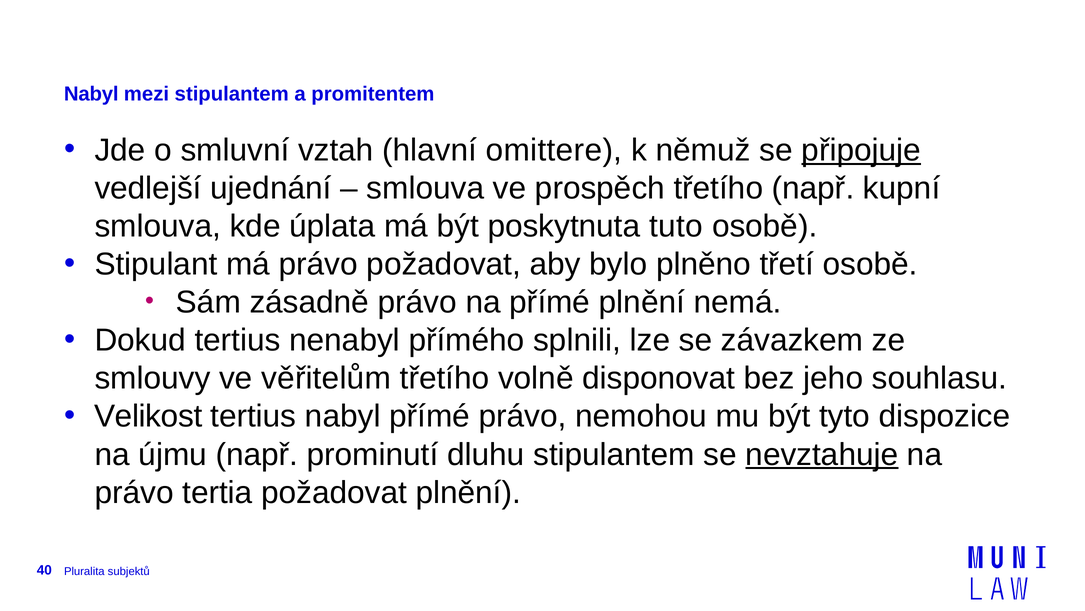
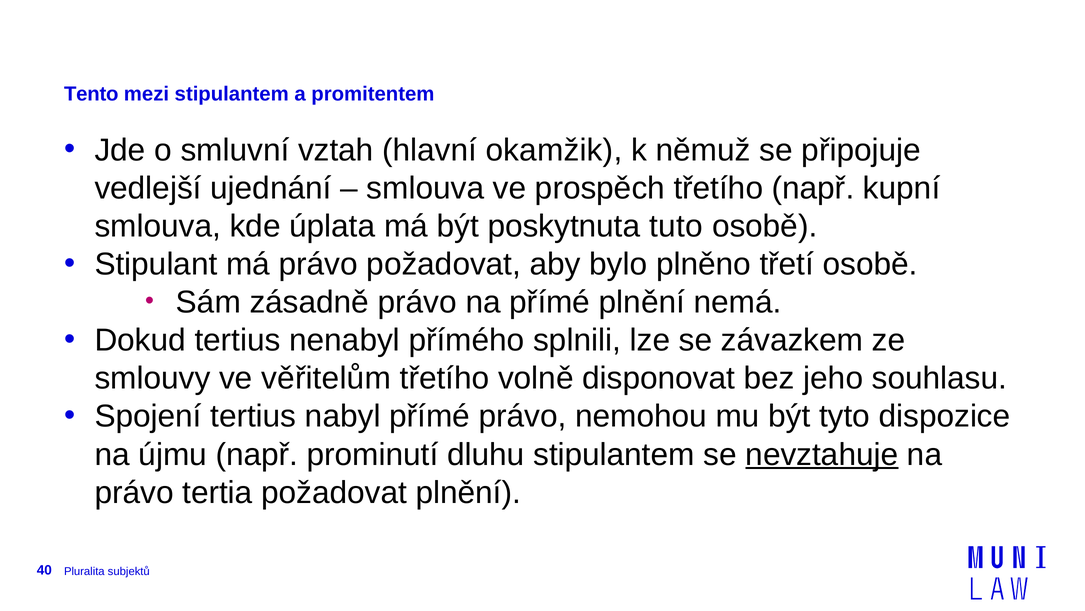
Nabyl at (91, 94): Nabyl -> Tento
omittere: omittere -> okamžik
připojuje underline: present -> none
Velikost: Velikost -> Spojení
